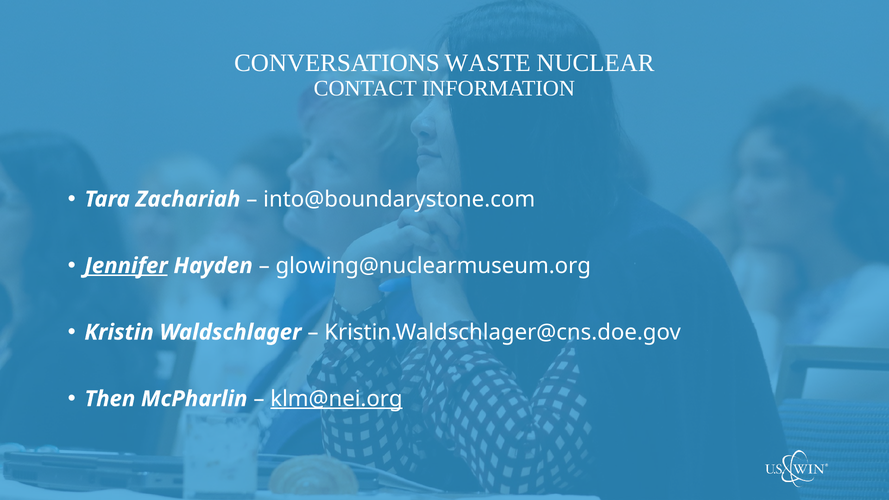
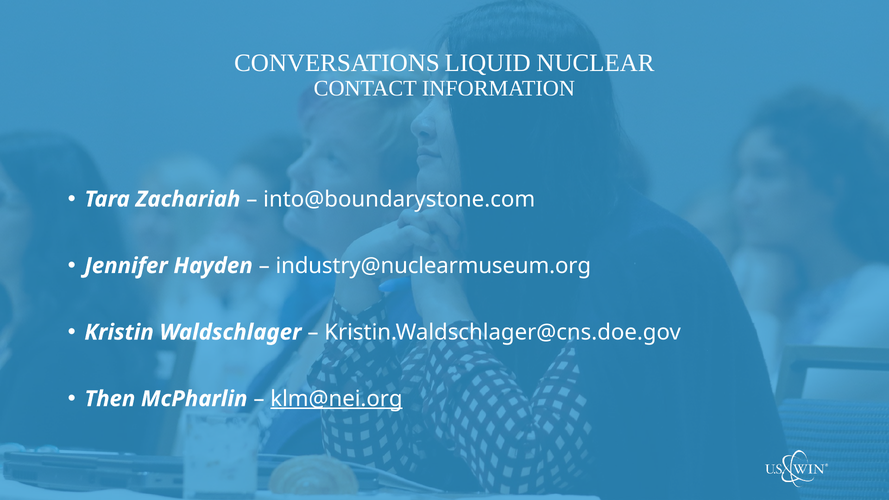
WASTE: WASTE -> LIQUID
Jennifer underline: present -> none
glowing@nuclearmuseum.org: glowing@nuclearmuseum.org -> industry@nuclearmuseum.org
